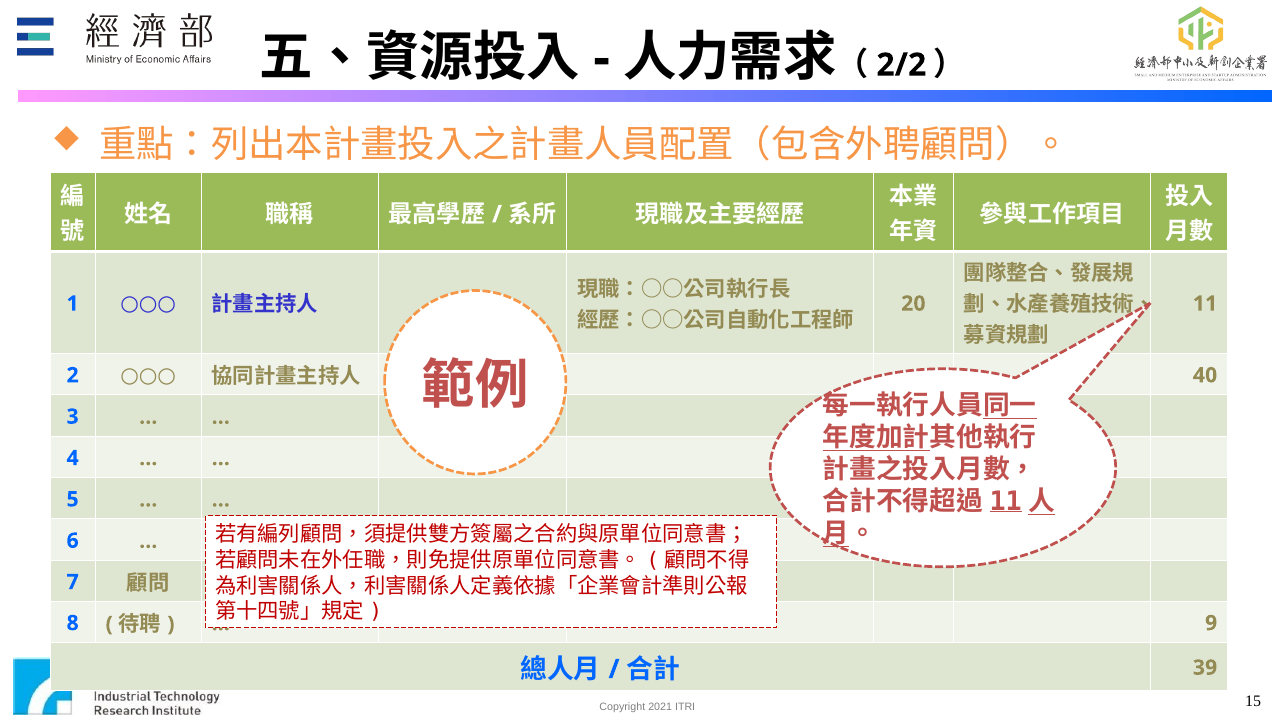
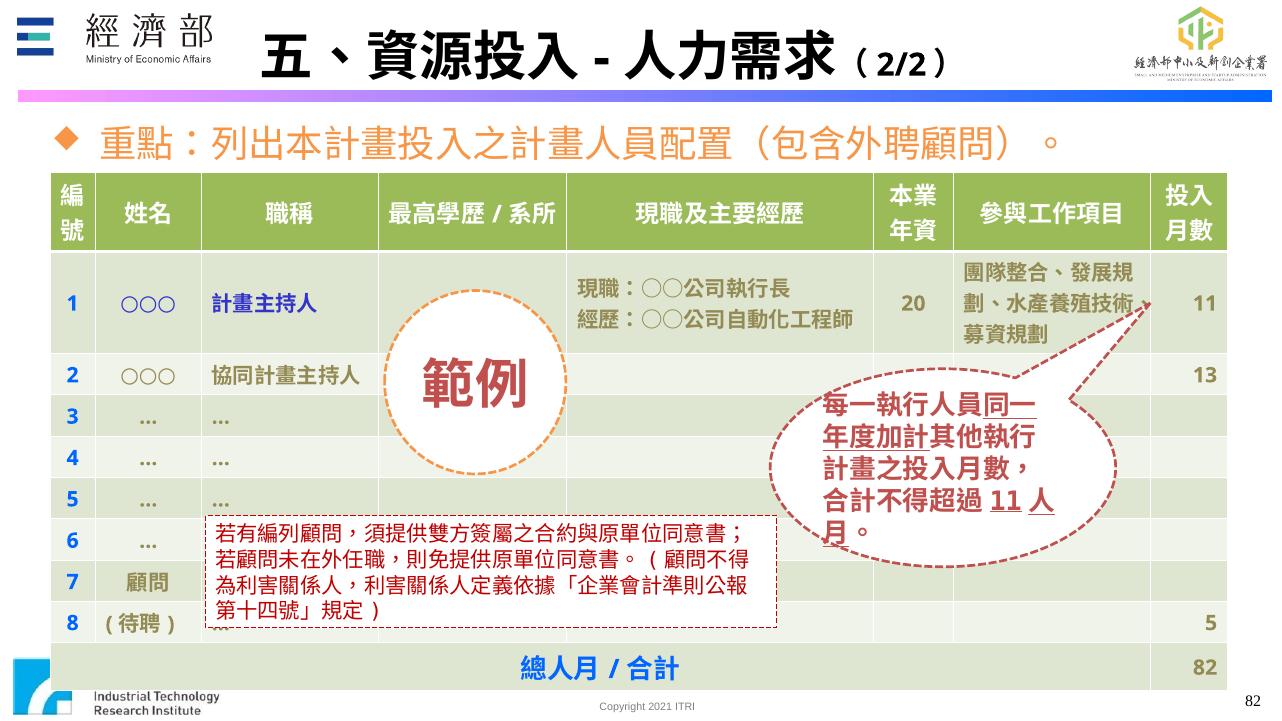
40: 40 -> 13
9 at (1211, 623): 9 -> 5
39 at (1205, 668): 39 -> 82
15 at (1253, 701): 15 -> 82
